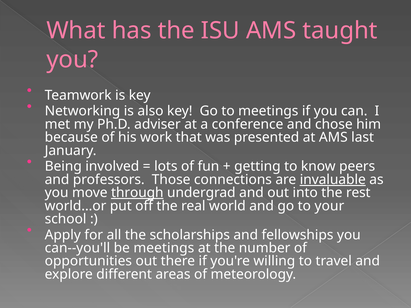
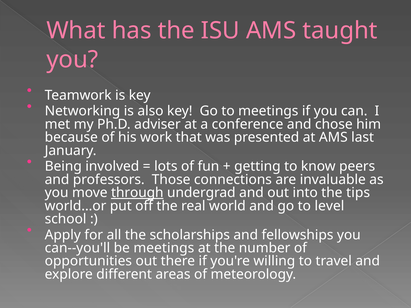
invaluable underline: present -> none
rest: rest -> tips
your: your -> level
